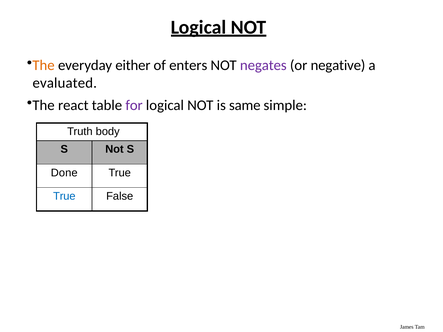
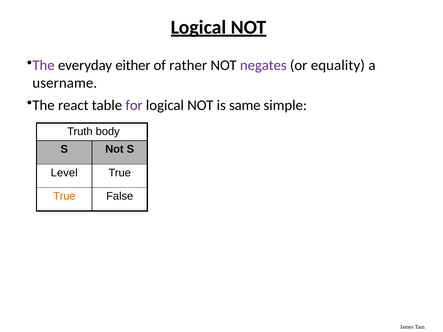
The at (44, 65) colour: orange -> purple
enters: enters -> rather
negative: negative -> equality
evaluated: evaluated -> username
Done: Done -> Level
True at (64, 196) colour: blue -> orange
